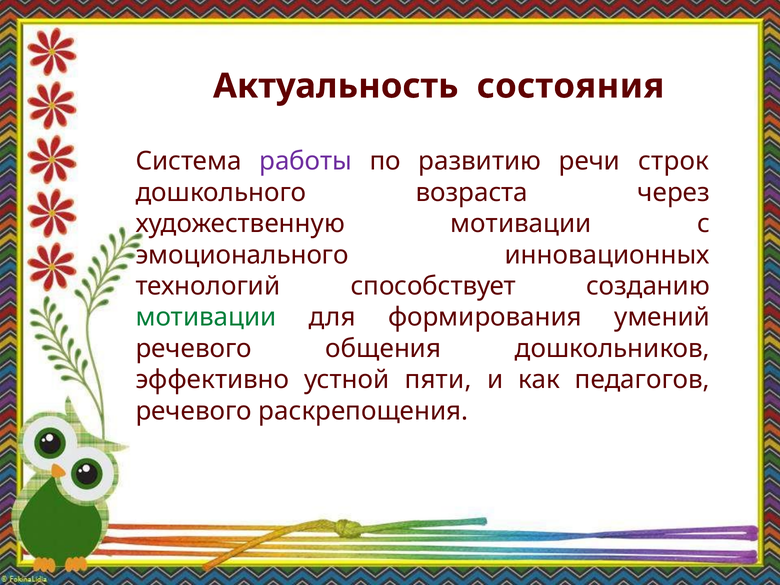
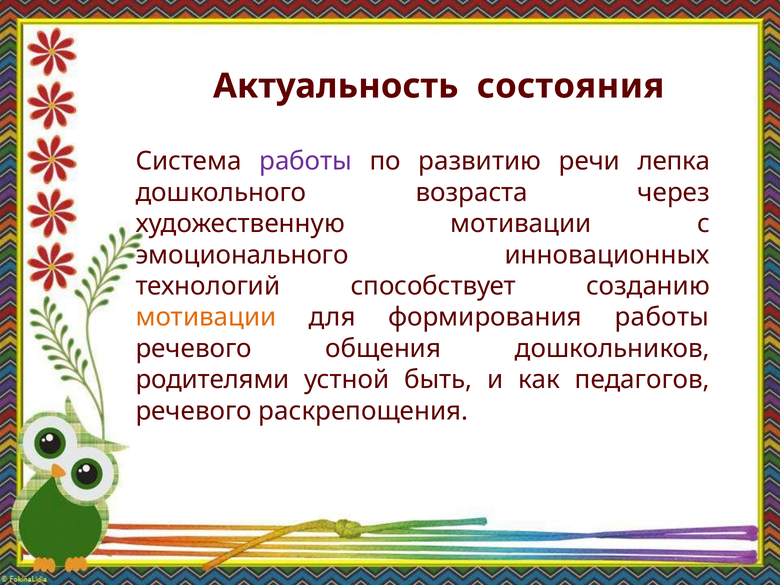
строк: строк -> лепка
мотивации at (206, 317) colour: green -> orange
формирования умений: умений -> работы
эффективно: эффективно -> родителями
пяти: пяти -> быть
